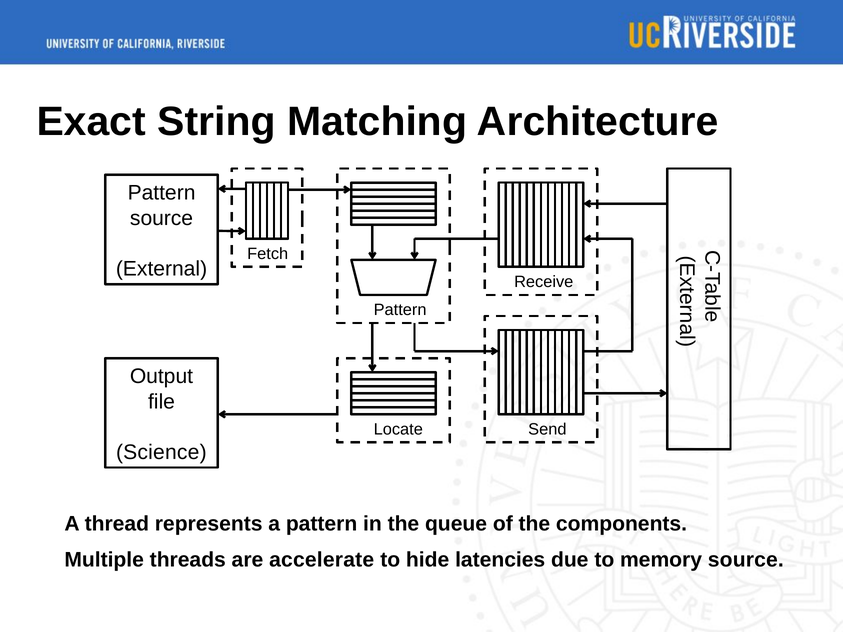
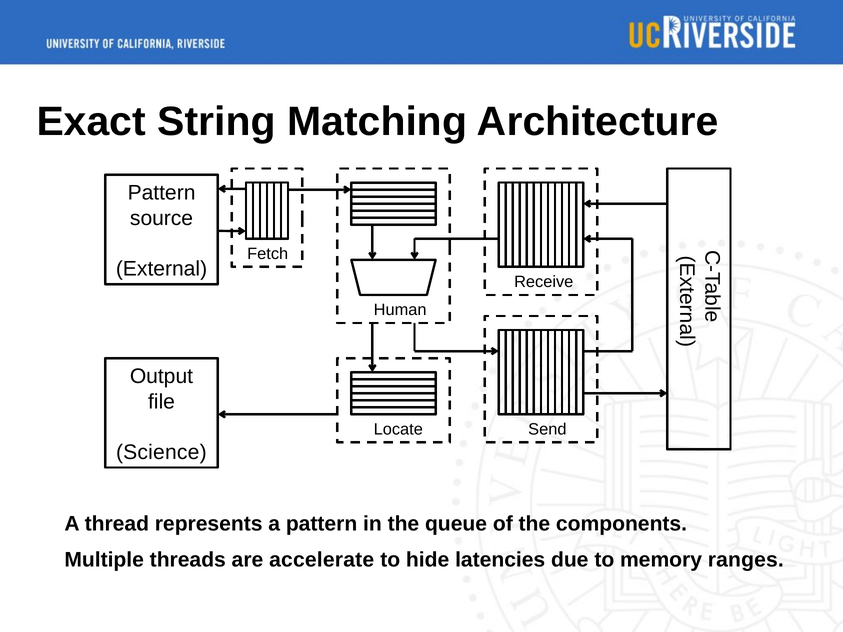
Pattern at (400, 310): Pattern -> Human
memory source: source -> ranges
